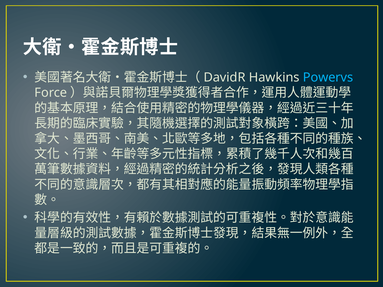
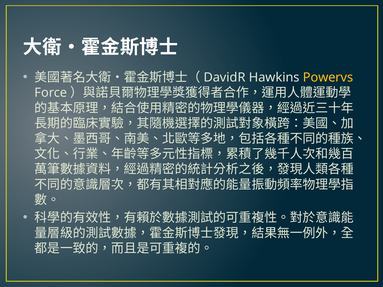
Powervs colour: light blue -> yellow
